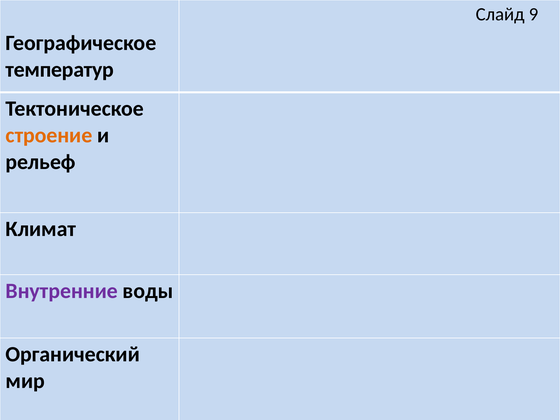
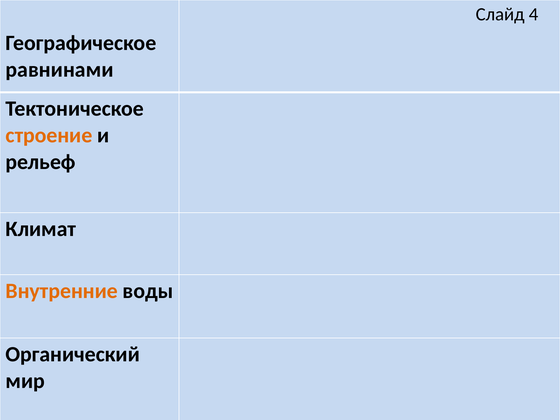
9: 9 -> 4
температур: температур -> равнинами
Внутренние colour: purple -> orange
